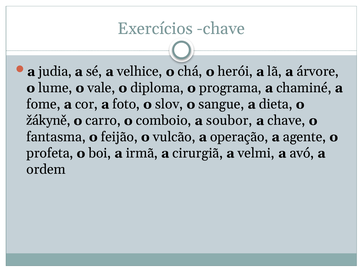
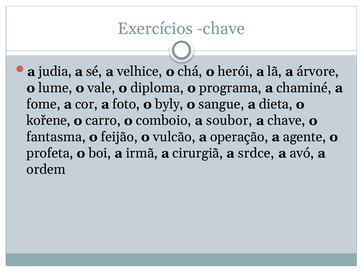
slov: slov -> byly
žákyně: žákyně -> kořene
velmi: velmi -> srdce
